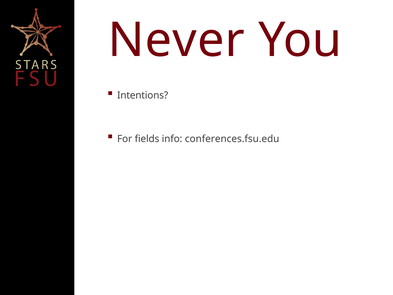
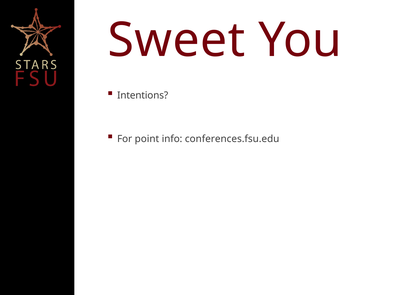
Never: Never -> Sweet
fields: fields -> point
